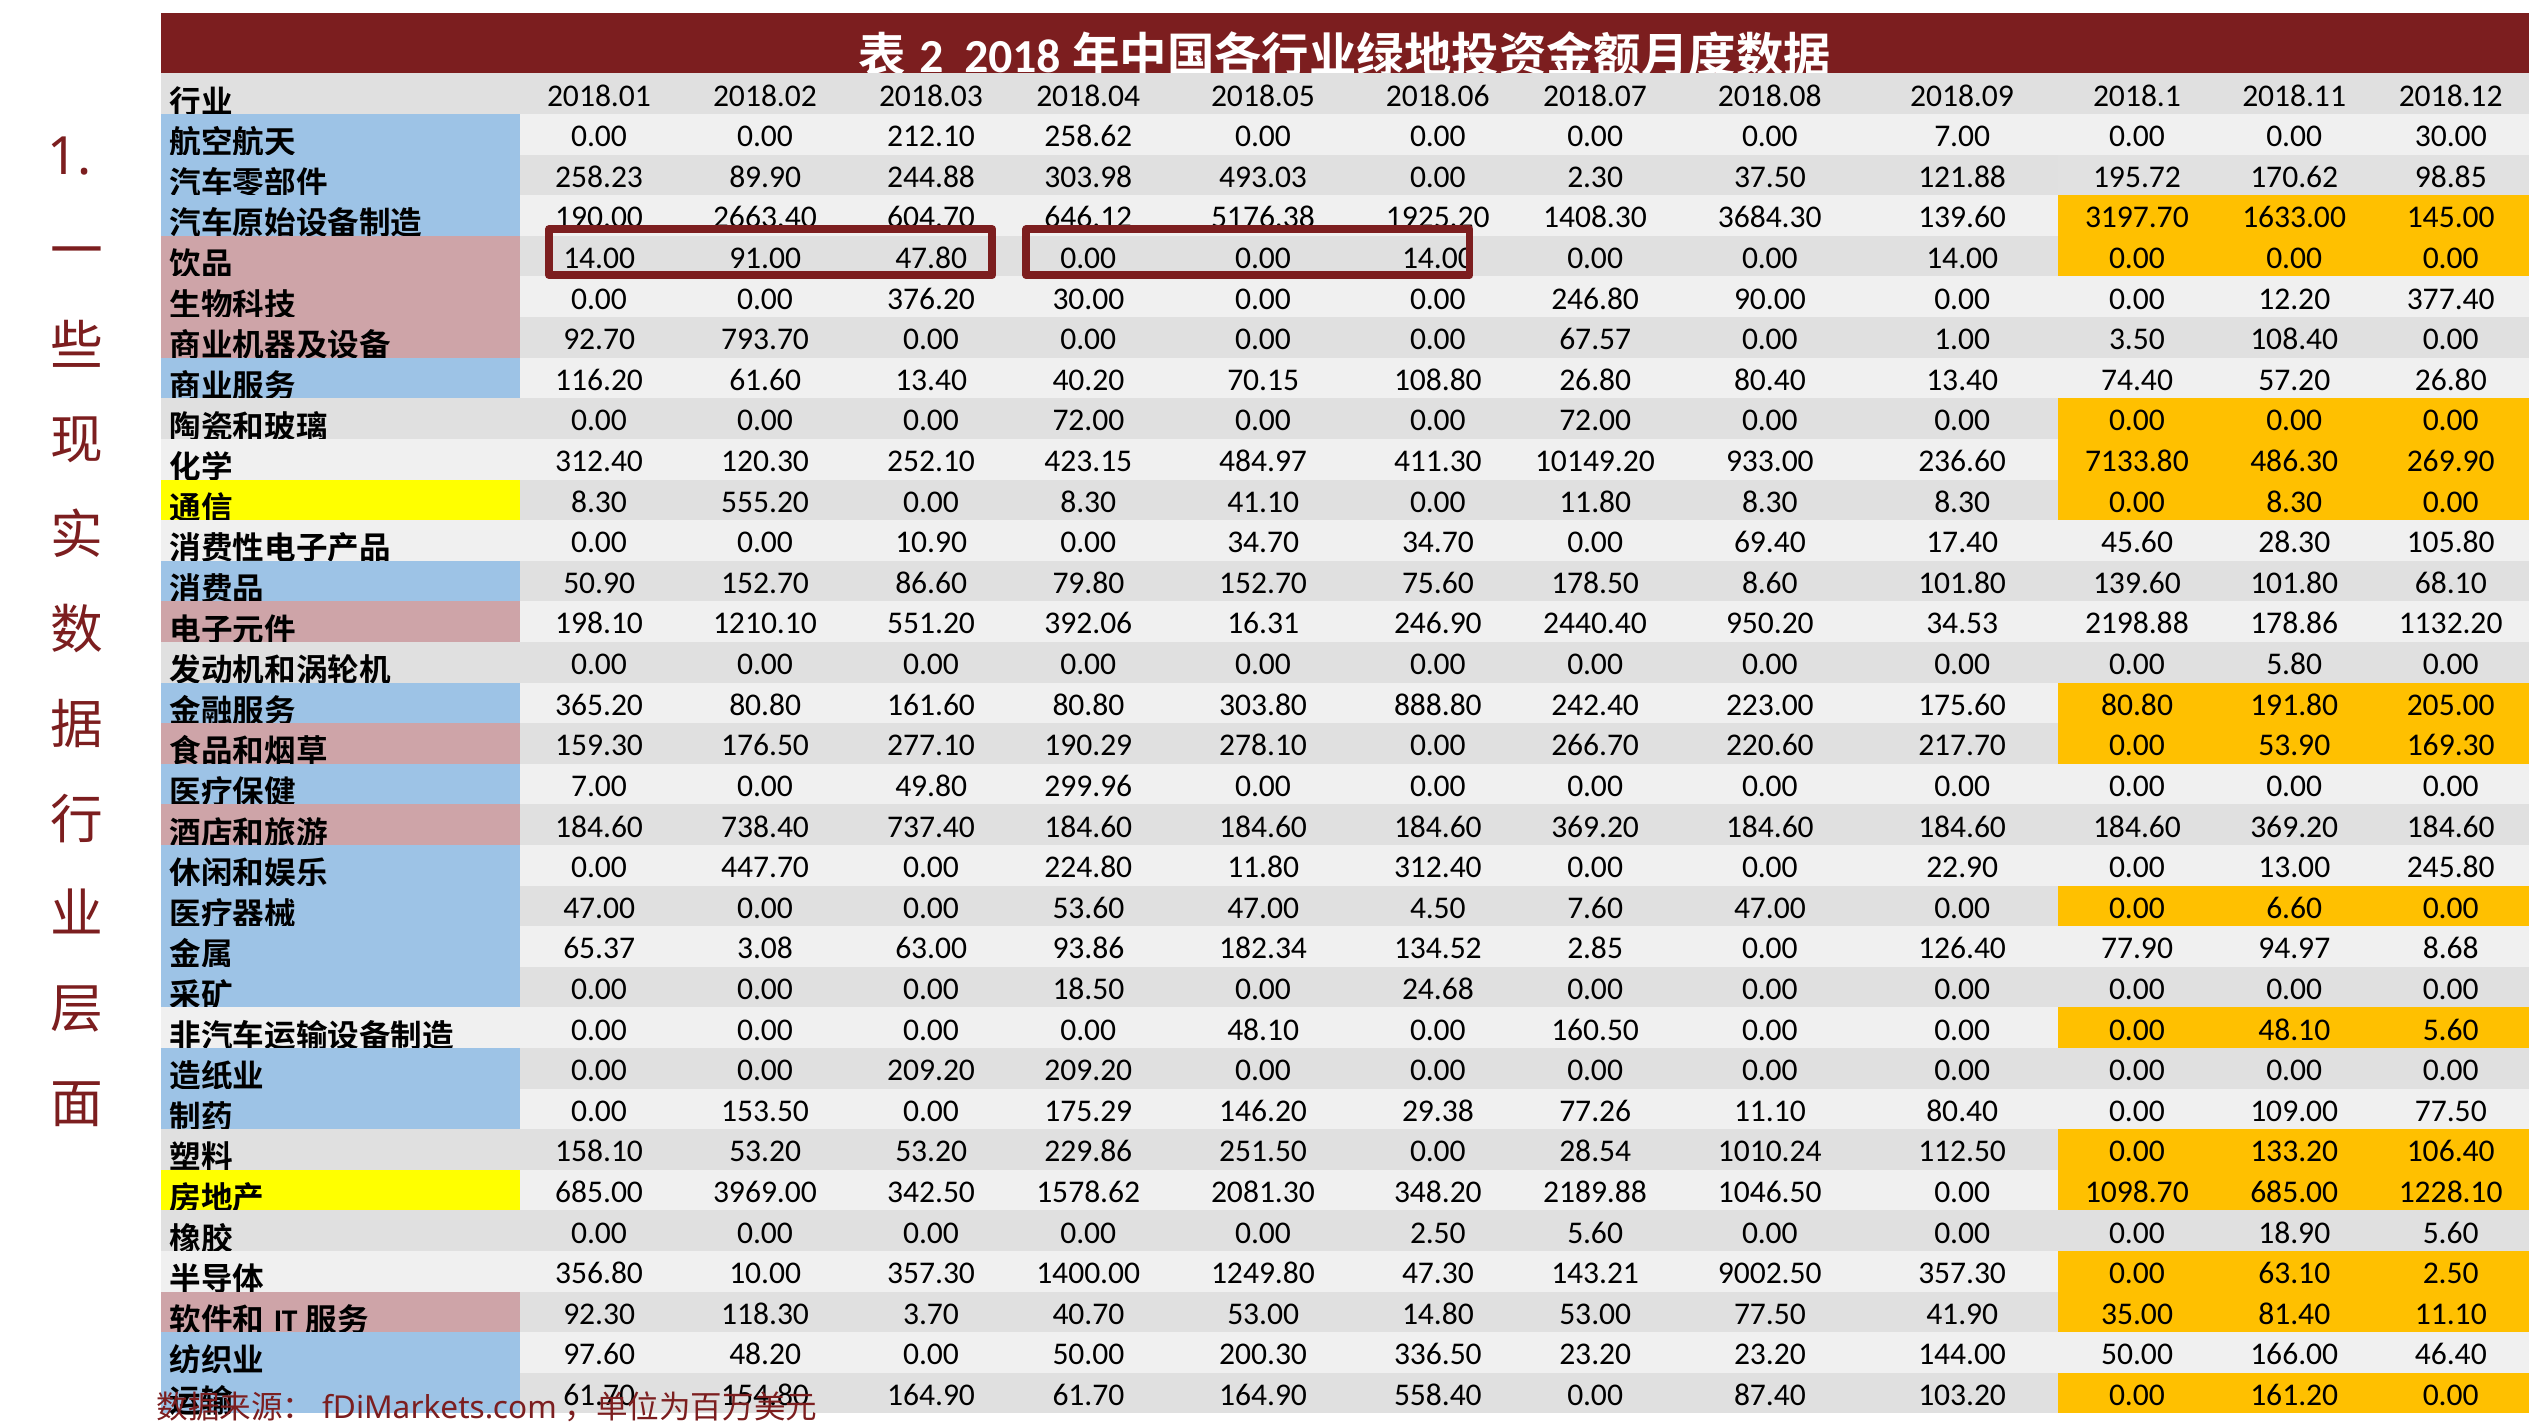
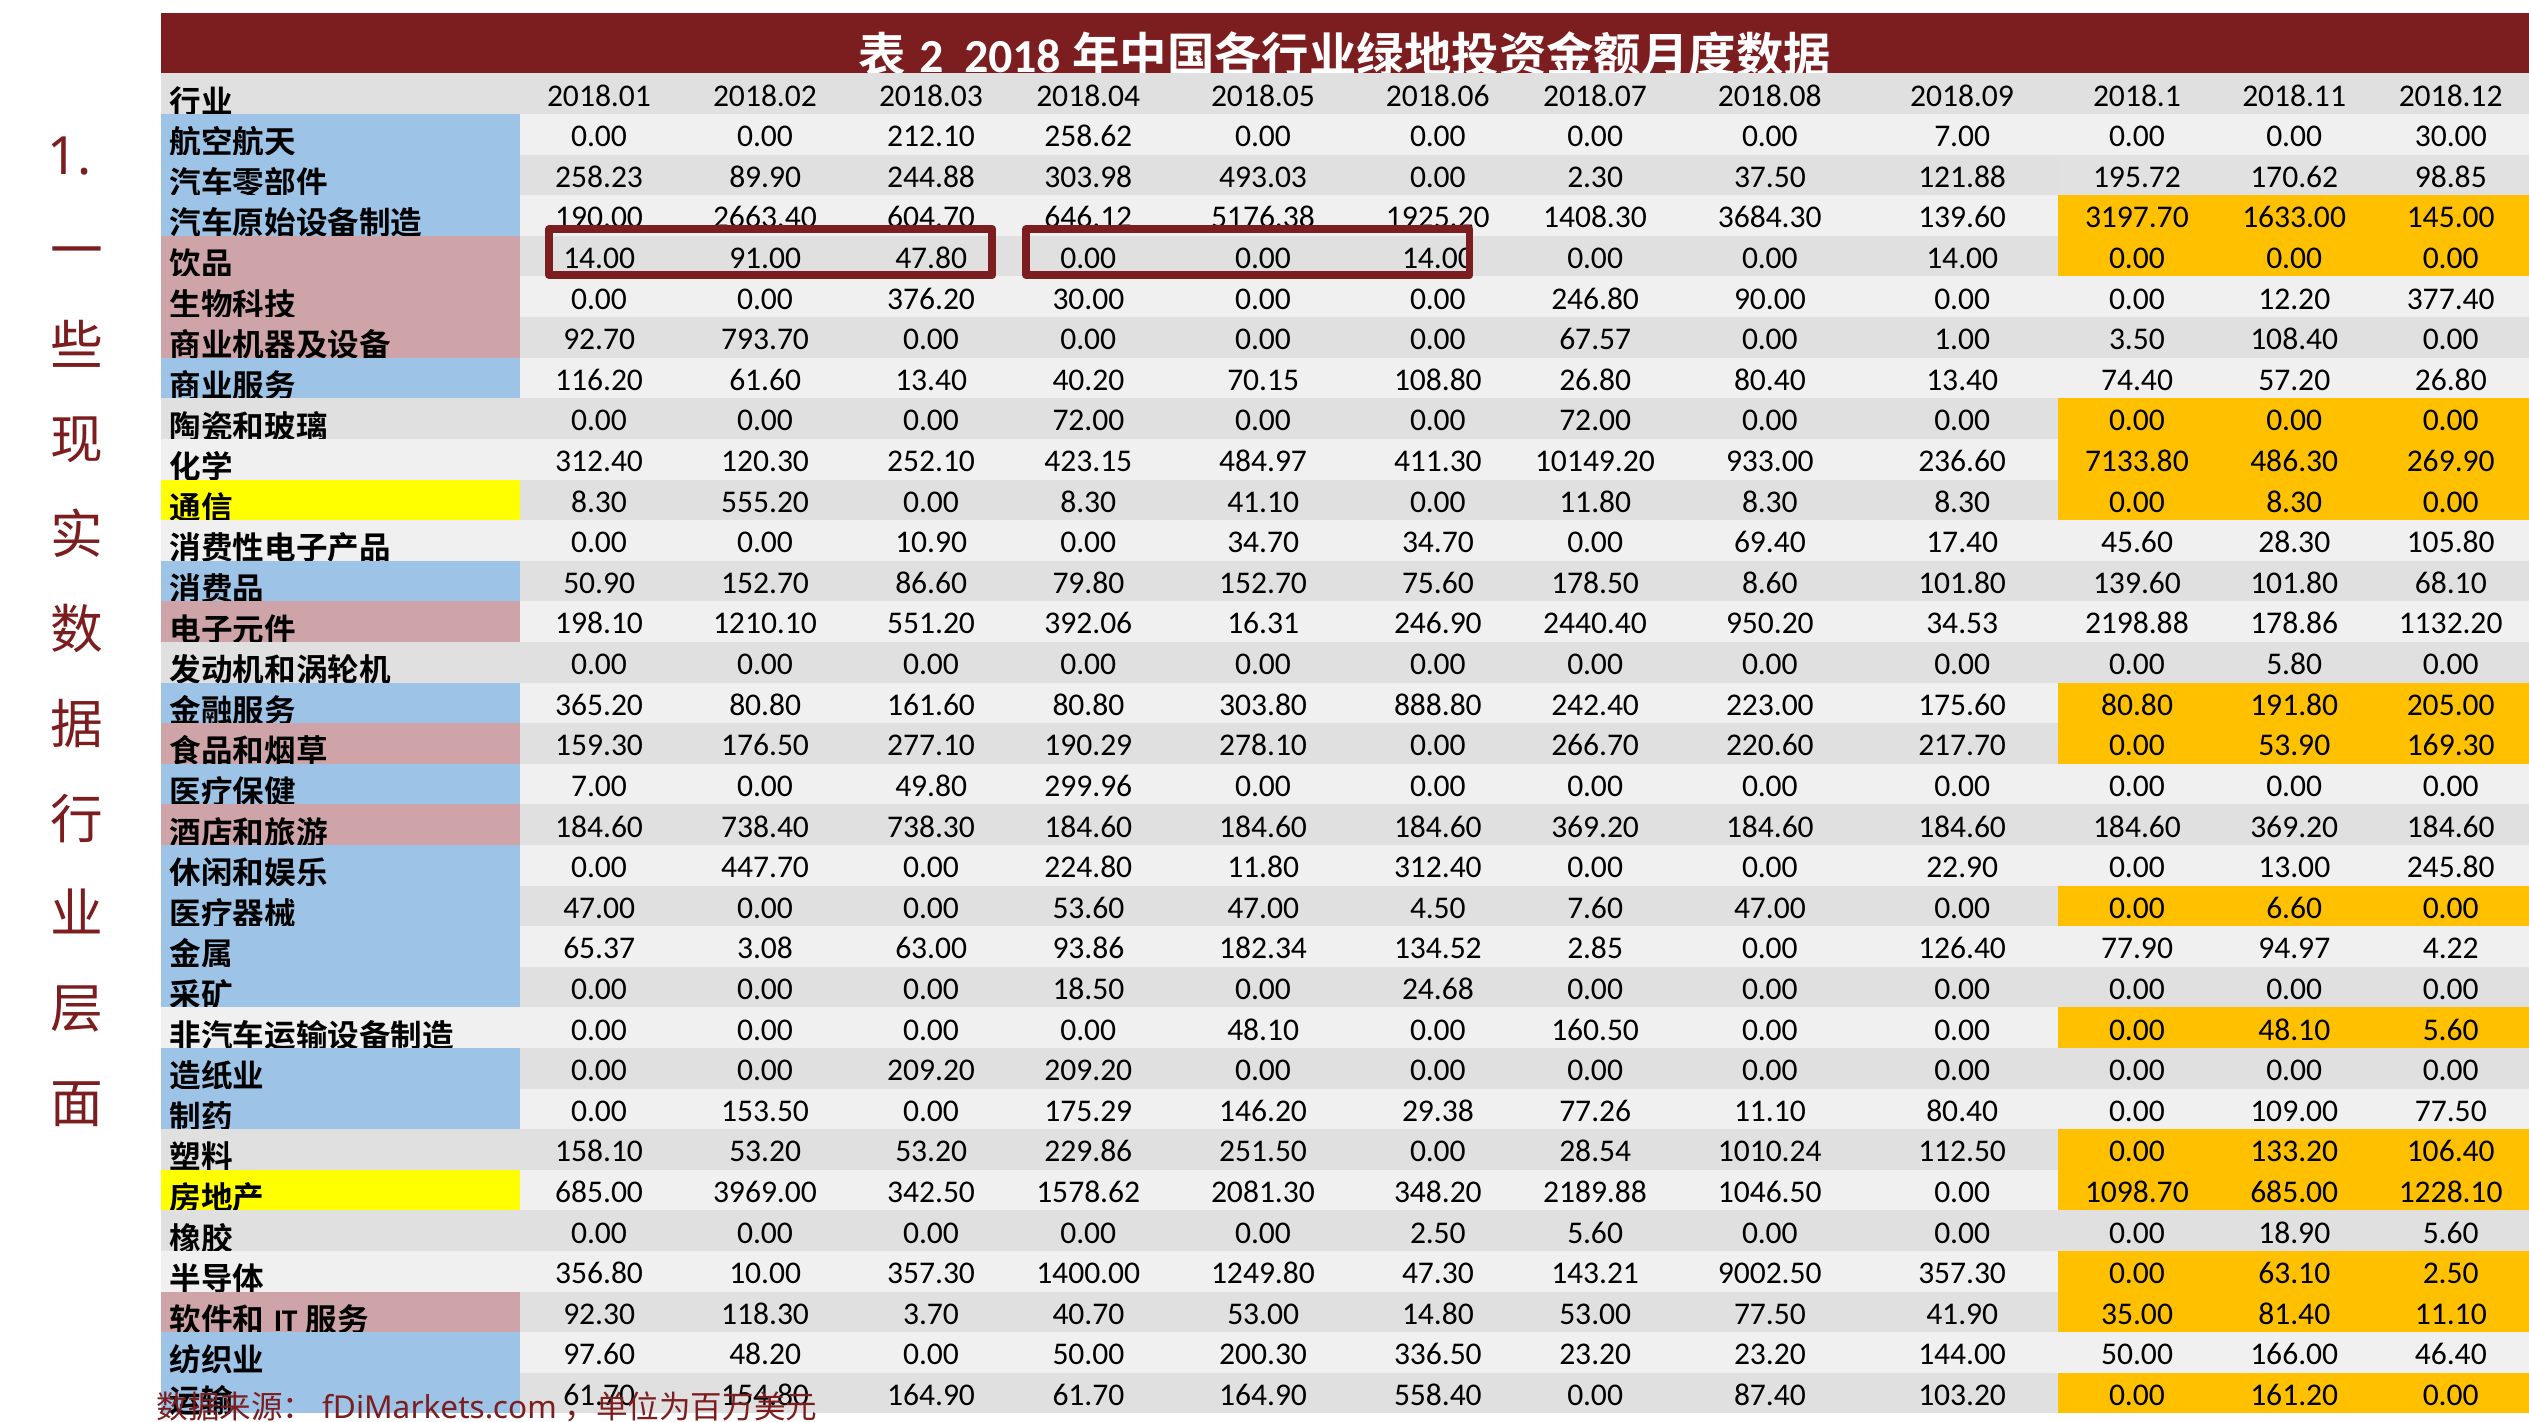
737.40: 737.40 -> 738.30
8.68: 8.68 -> 4.22
